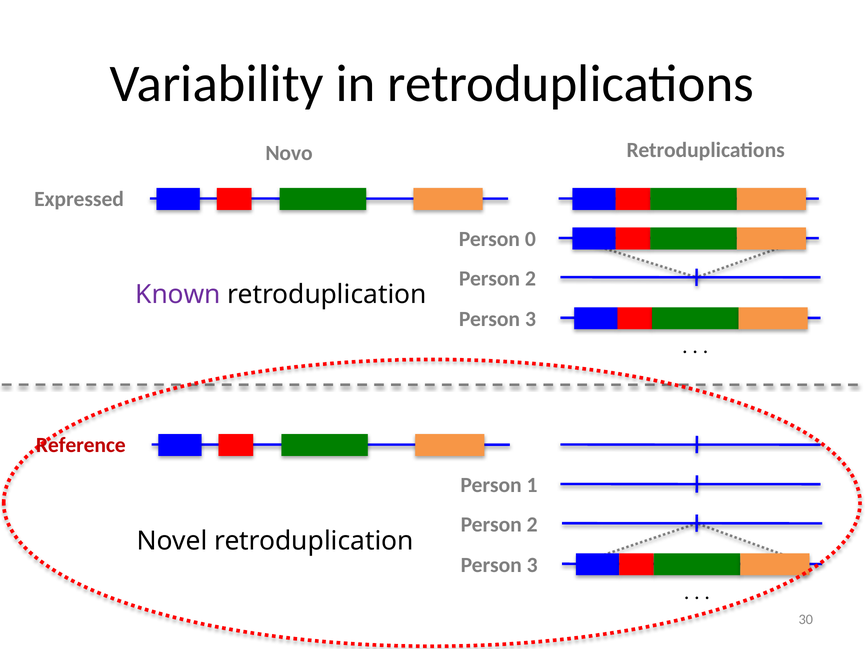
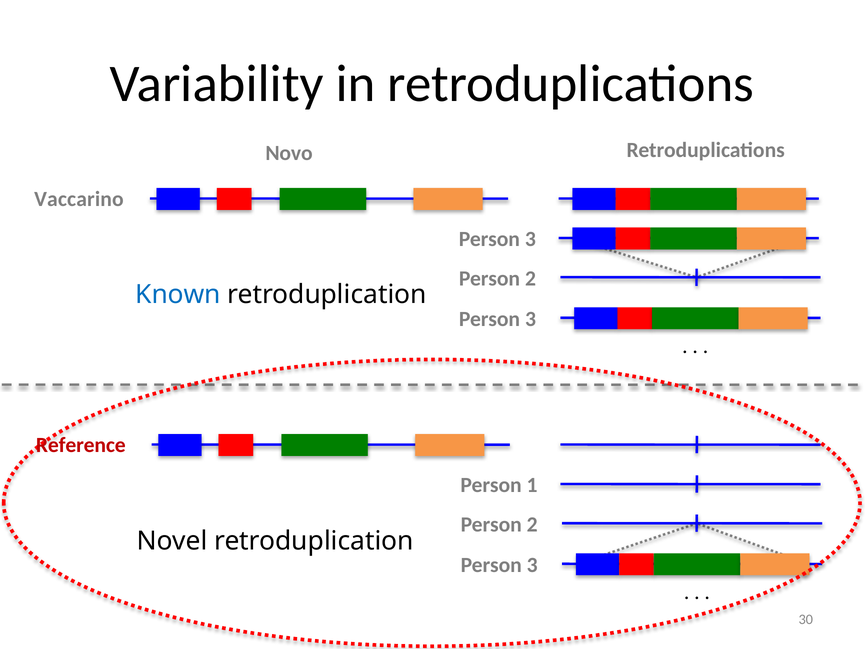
Expressed: Expressed -> Vaccarino
0 at (530, 239): 0 -> 3
Known colour: purple -> blue
